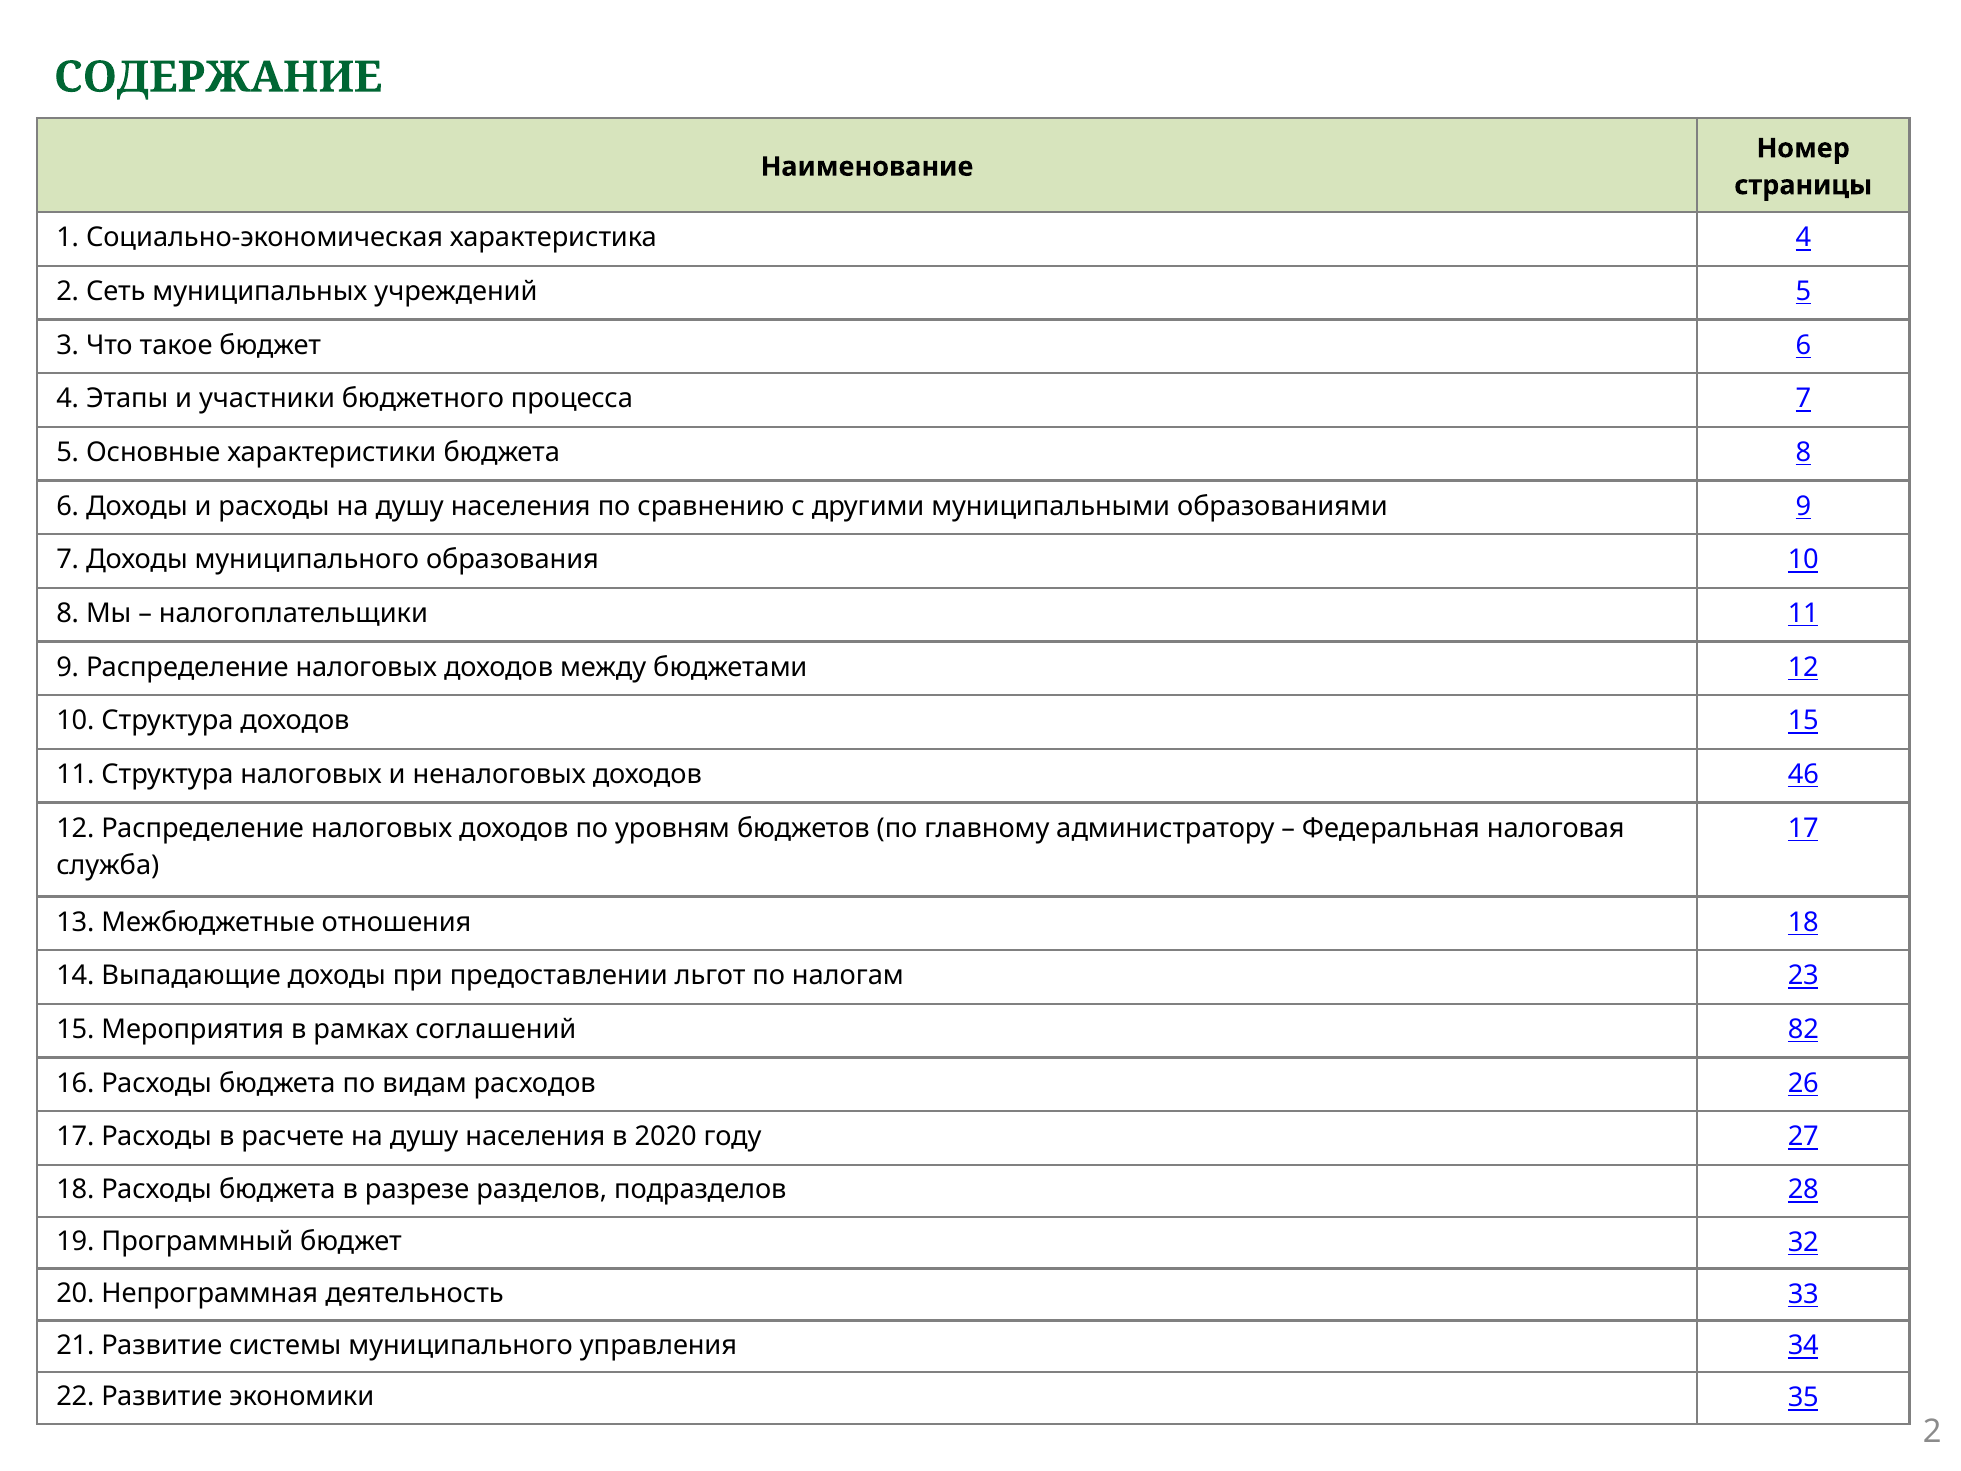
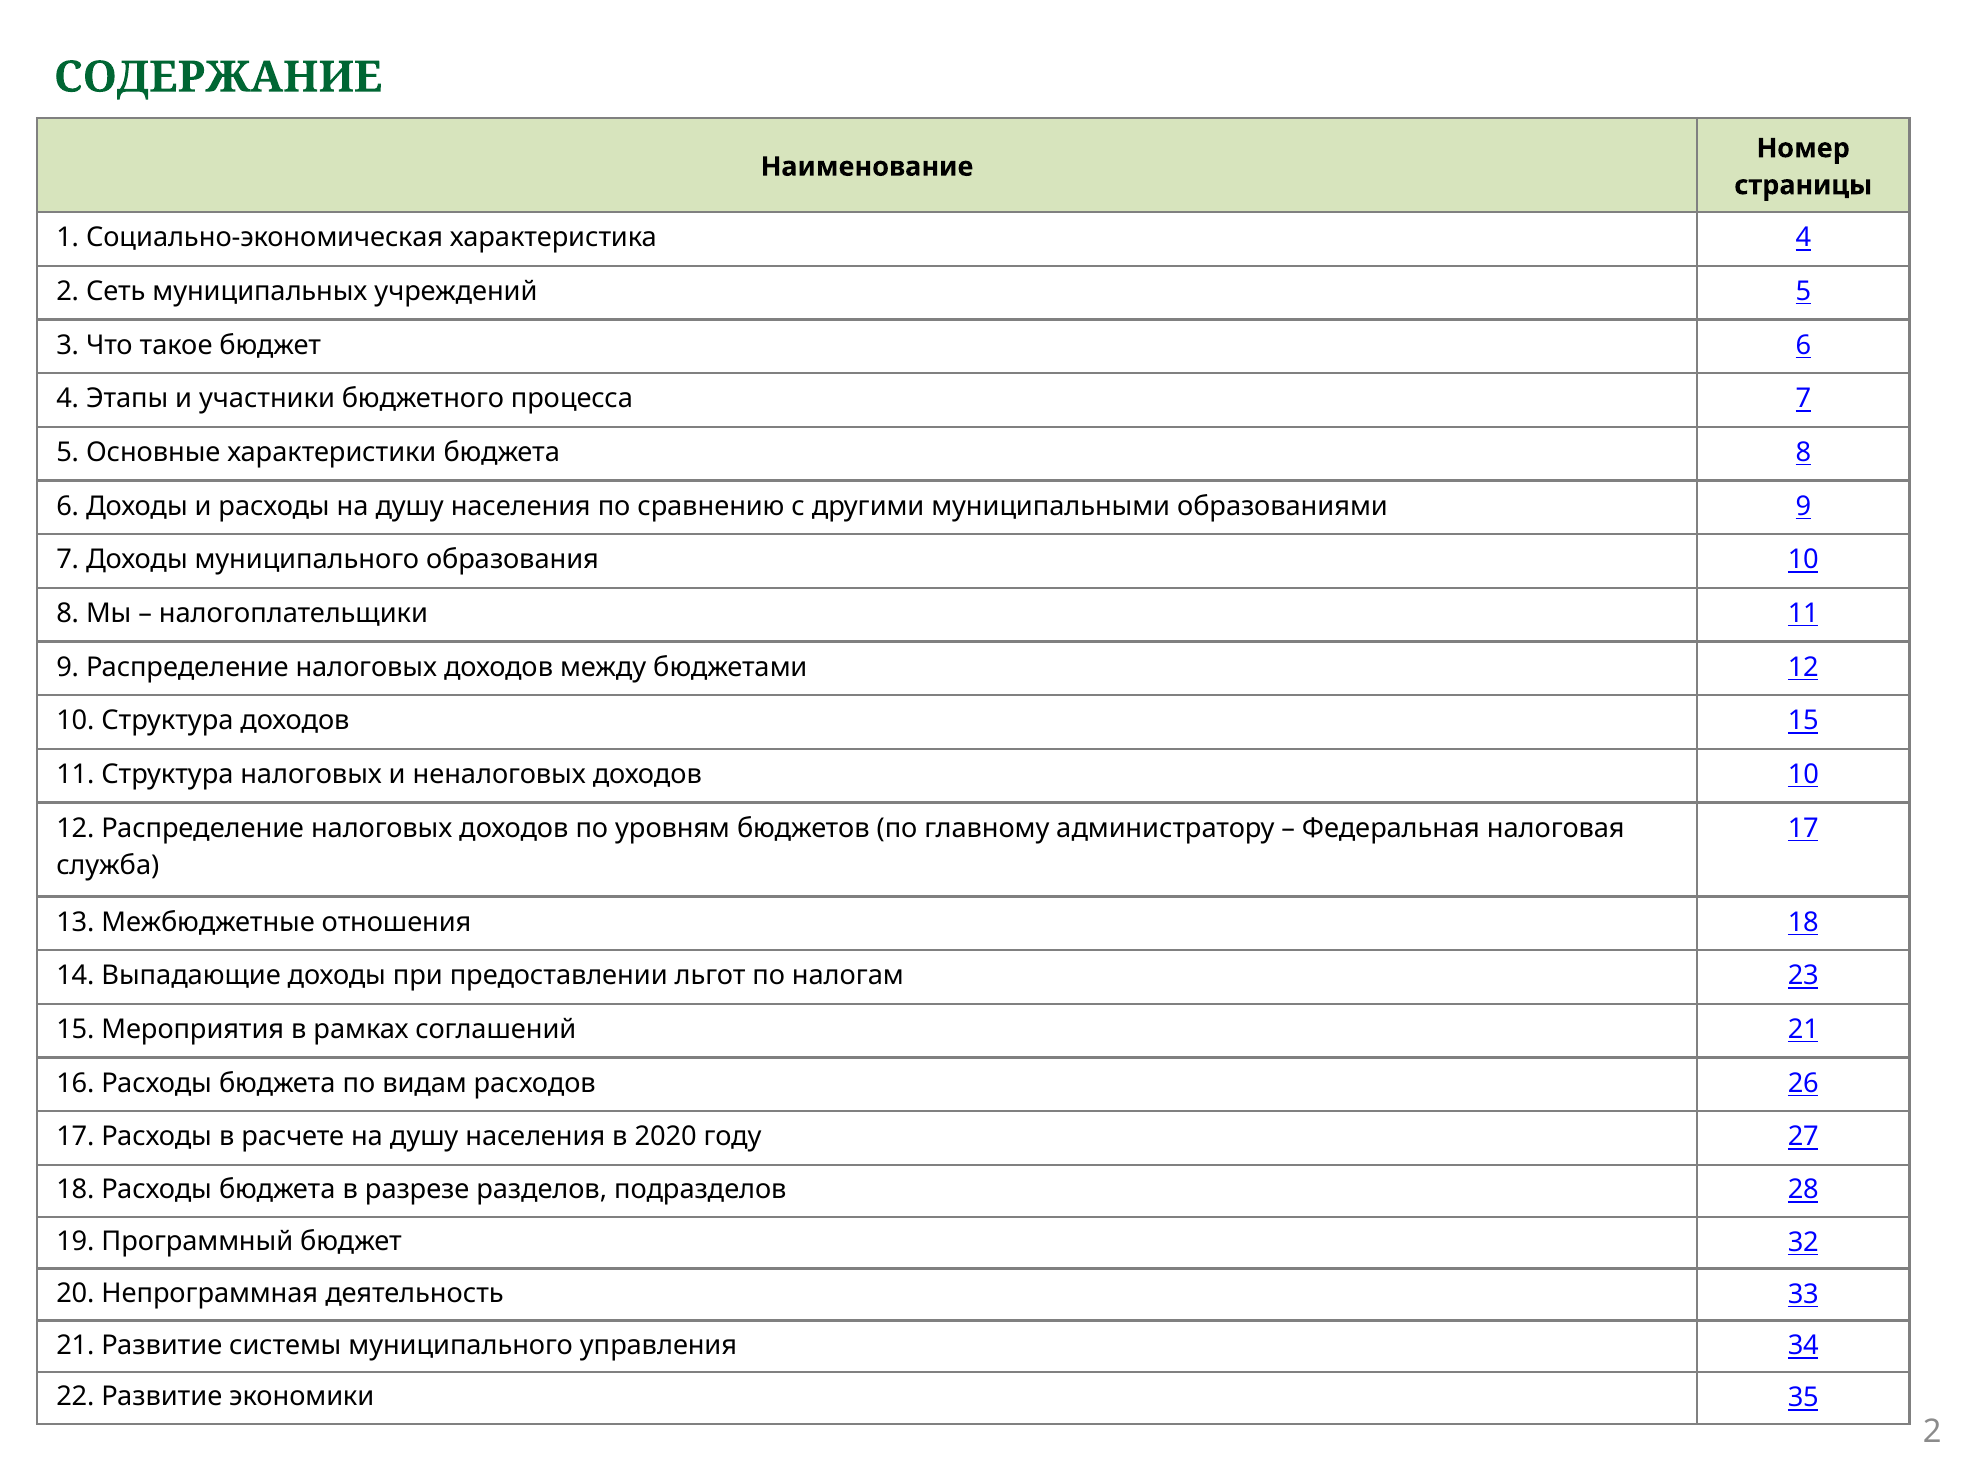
доходов 46: 46 -> 10
соглашений 82: 82 -> 21
